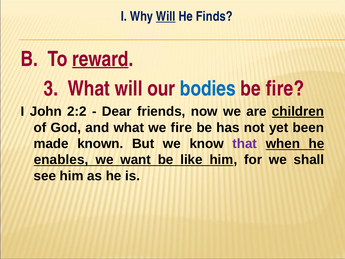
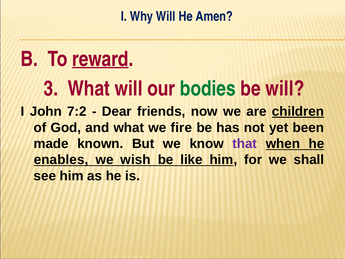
Will at (166, 16) underline: present -> none
Finds: Finds -> Amen
bodies colour: blue -> green
be fire: fire -> will
2:2: 2:2 -> 7:2
want: want -> wish
